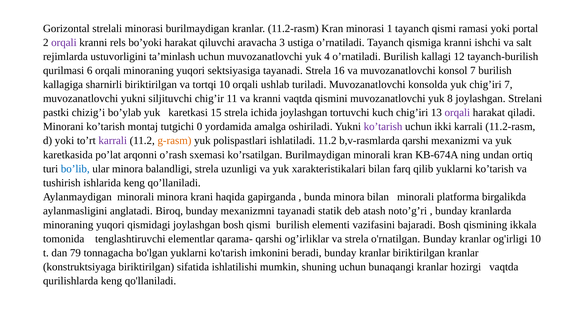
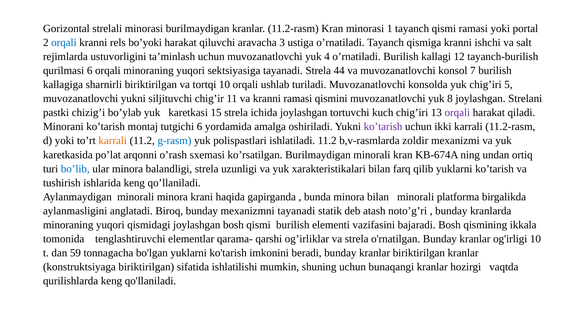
orqali at (64, 42) colour: purple -> blue
16: 16 -> 44
chig’iri 7: 7 -> 5
kranni vaqtda: vaqtda -> ramasi
tutgichi 0: 0 -> 6
karrali at (113, 141) colour: purple -> orange
g-rasm colour: orange -> blue
b,v-rasmlarda qarshi: qarshi -> zoldir
79: 79 -> 59
